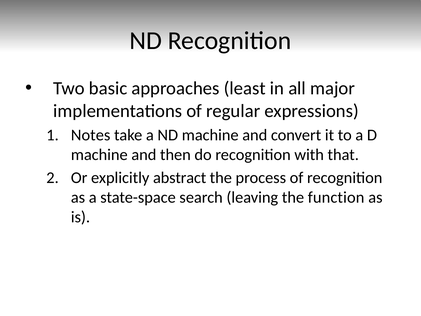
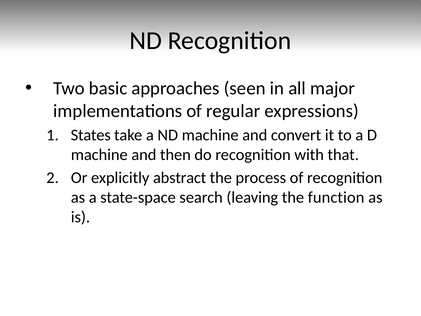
least: least -> seen
Notes: Notes -> States
